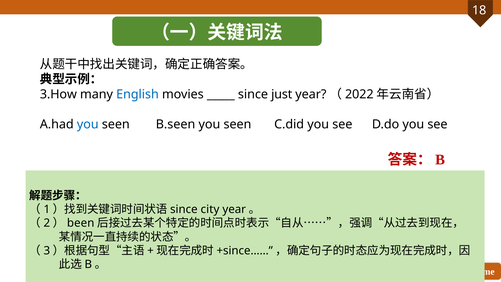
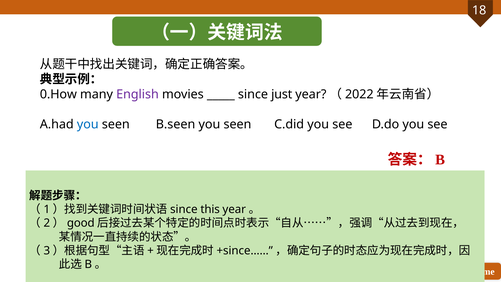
3.How: 3.How -> 0.How
English colour: blue -> purple
city: city -> this
been: been -> good
